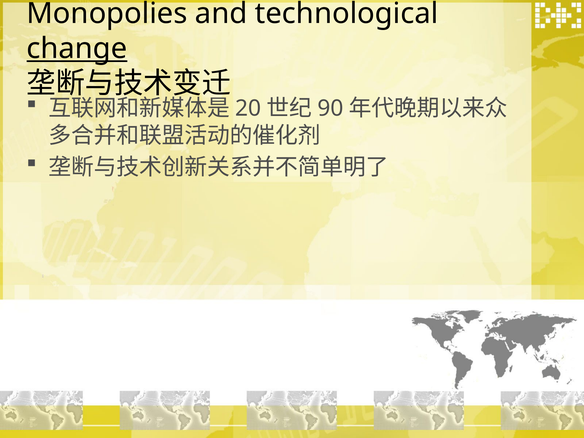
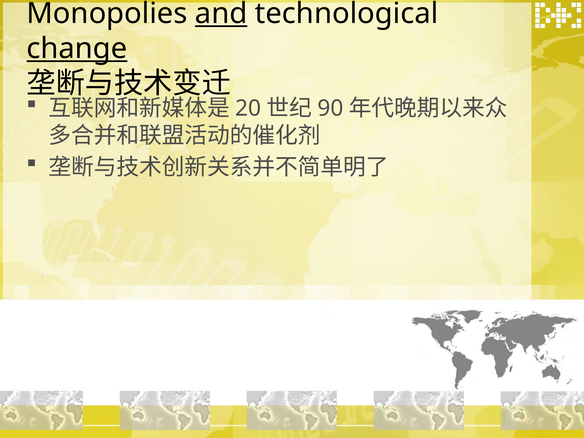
and underline: none -> present
